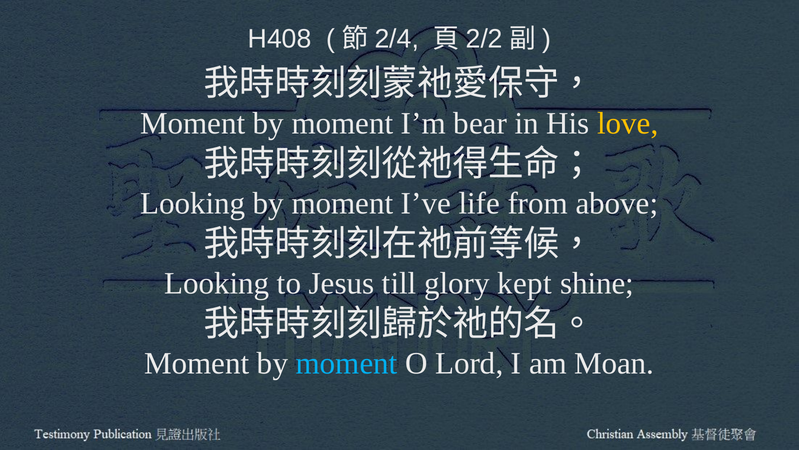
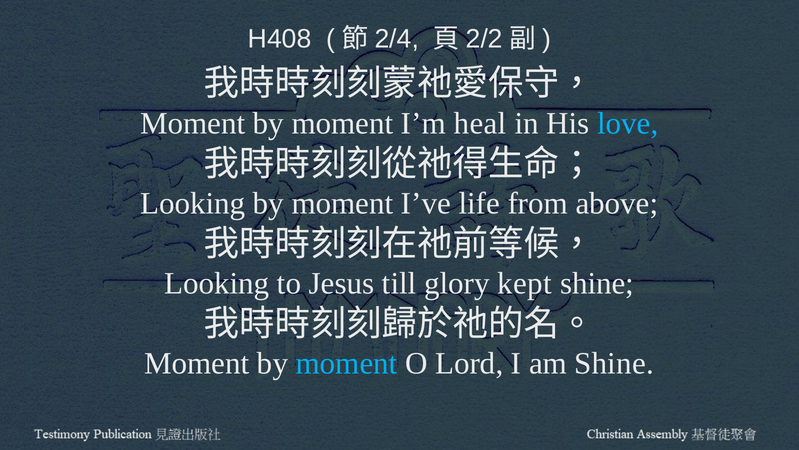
bear: bear -> heal
love colour: yellow -> light blue
am Moan: Moan -> Shine
